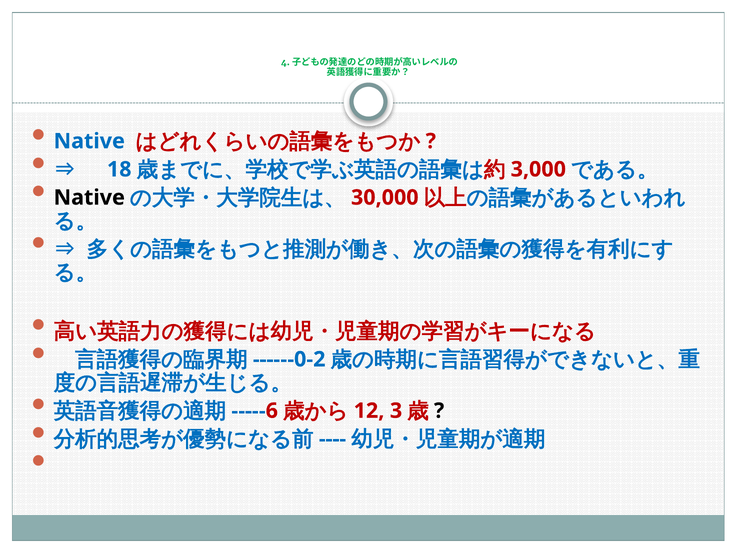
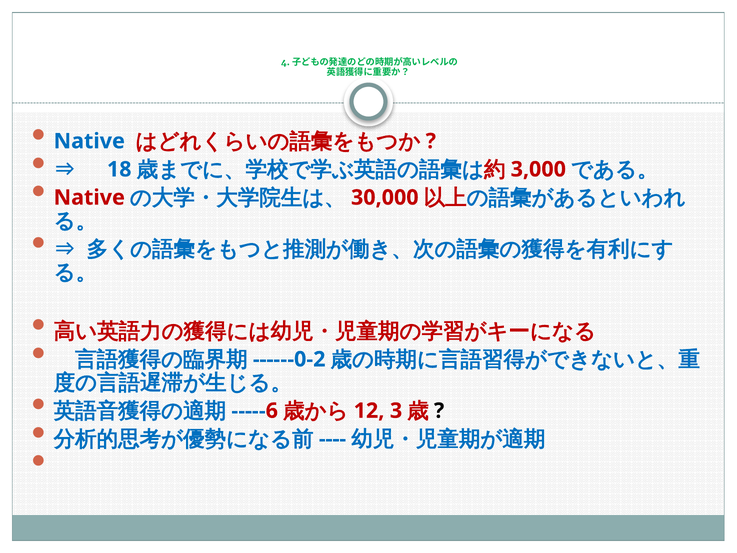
Native at (89, 197) colour: black -> red
